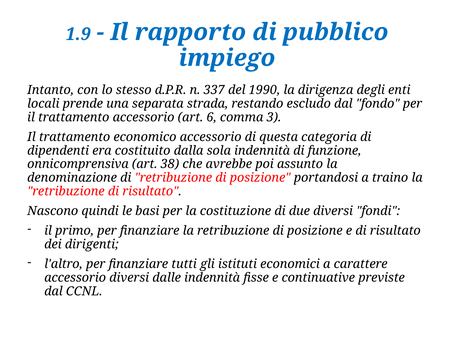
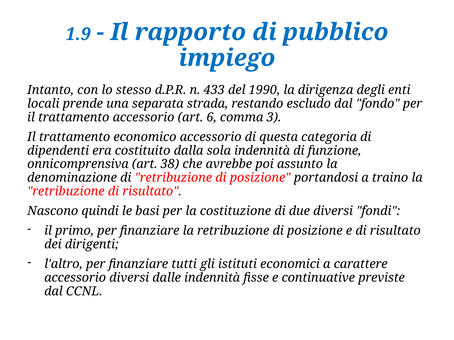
337: 337 -> 433
